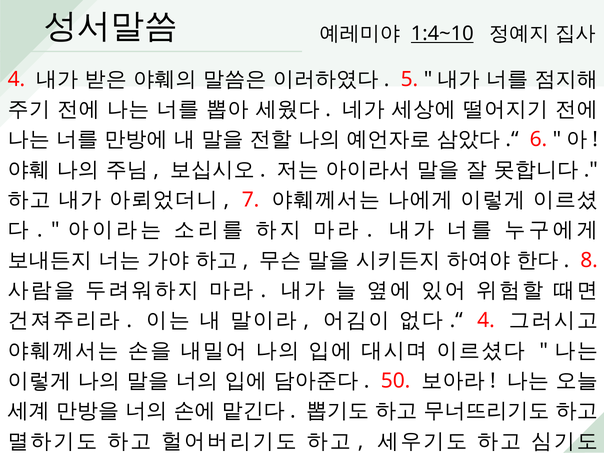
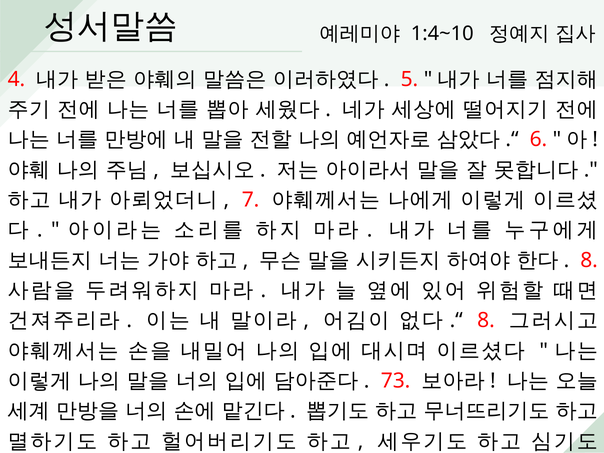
1:4~10 underline: present -> none
4 at (486, 321): 4 -> 8
50: 50 -> 73
